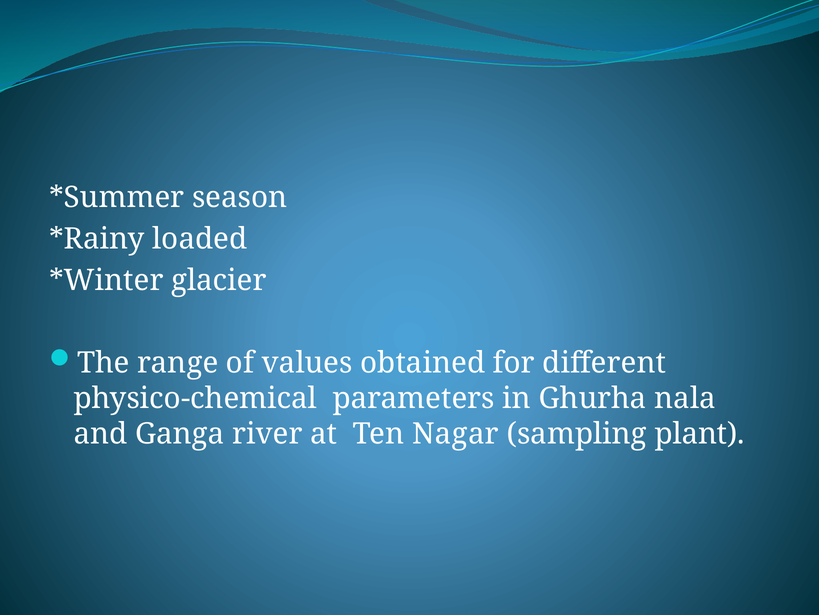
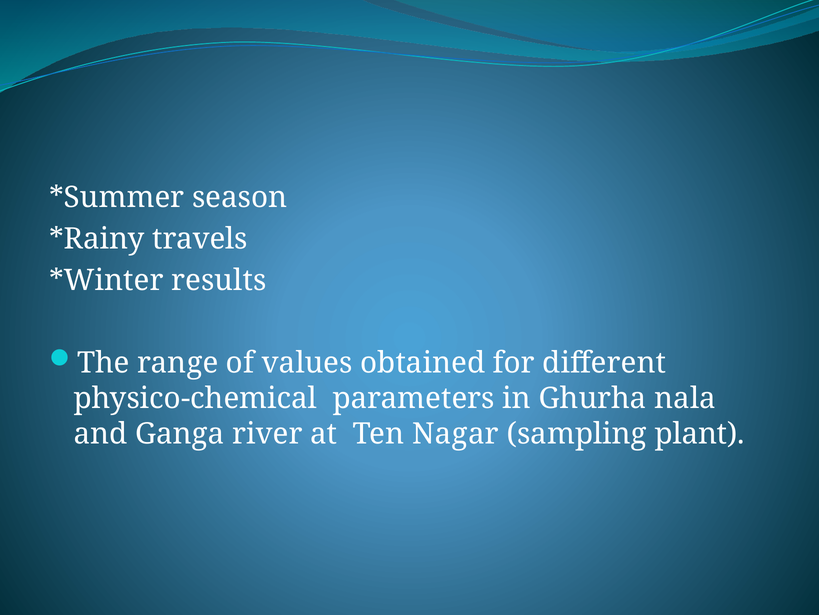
loaded: loaded -> travels
glacier: glacier -> results
